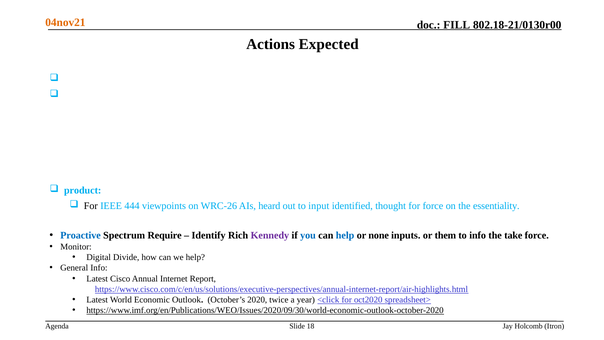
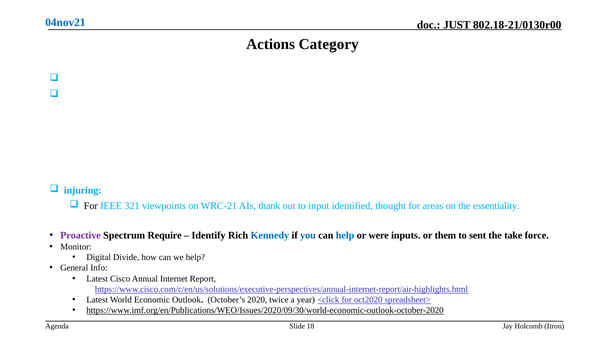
04nov21 colour: orange -> blue
FILL: FILL -> JUST
Expected: Expected -> Category
product: product -> injuring
444: 444 -> 321
WRC-26: WRC-26 -> WRC-21
heard: heard -> thank
for force: force -> areas
Proactive colour: blue -> purple
Kennedy colour: purple -> blue
none: none -> were
to info: info -> sent
